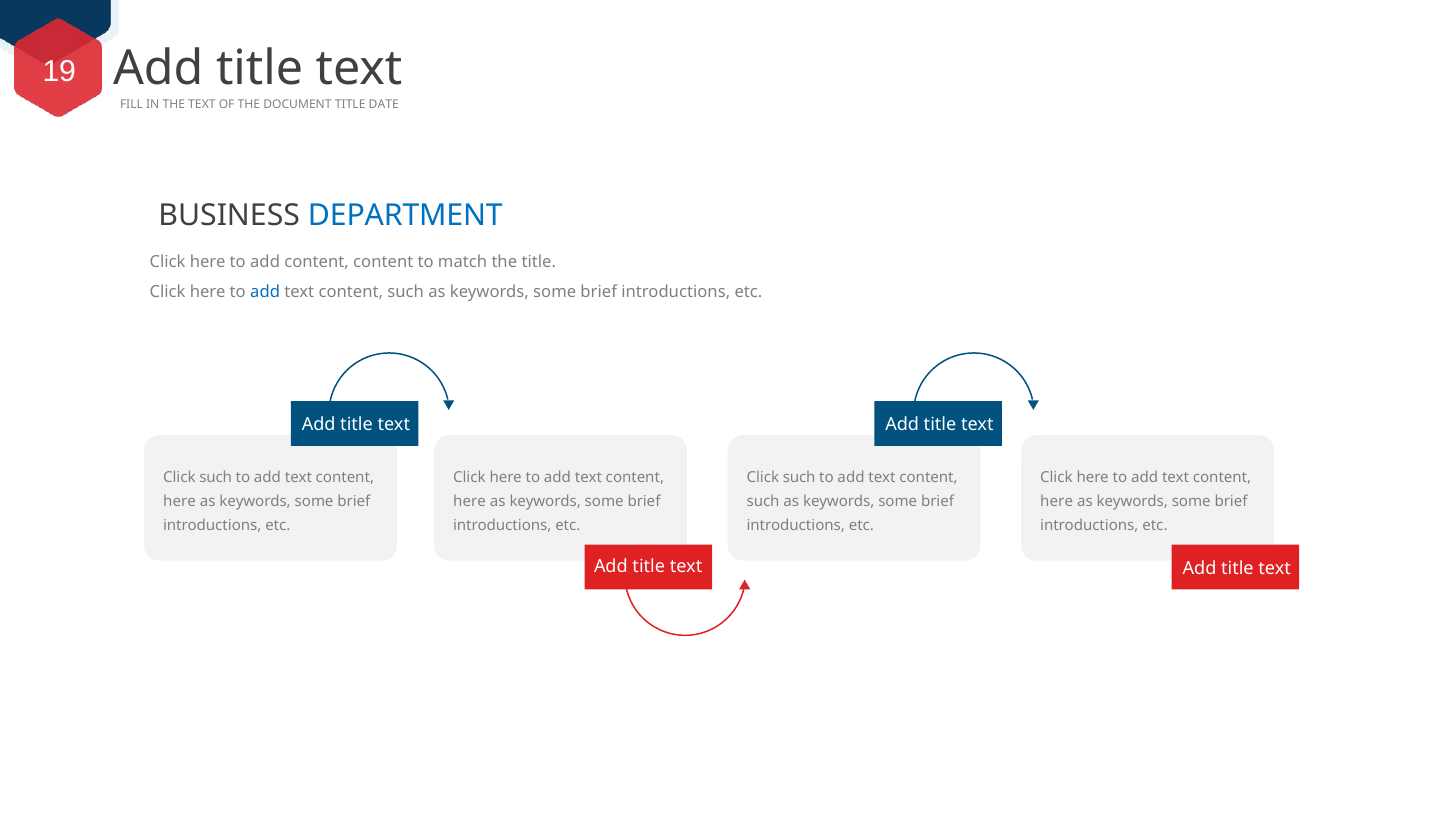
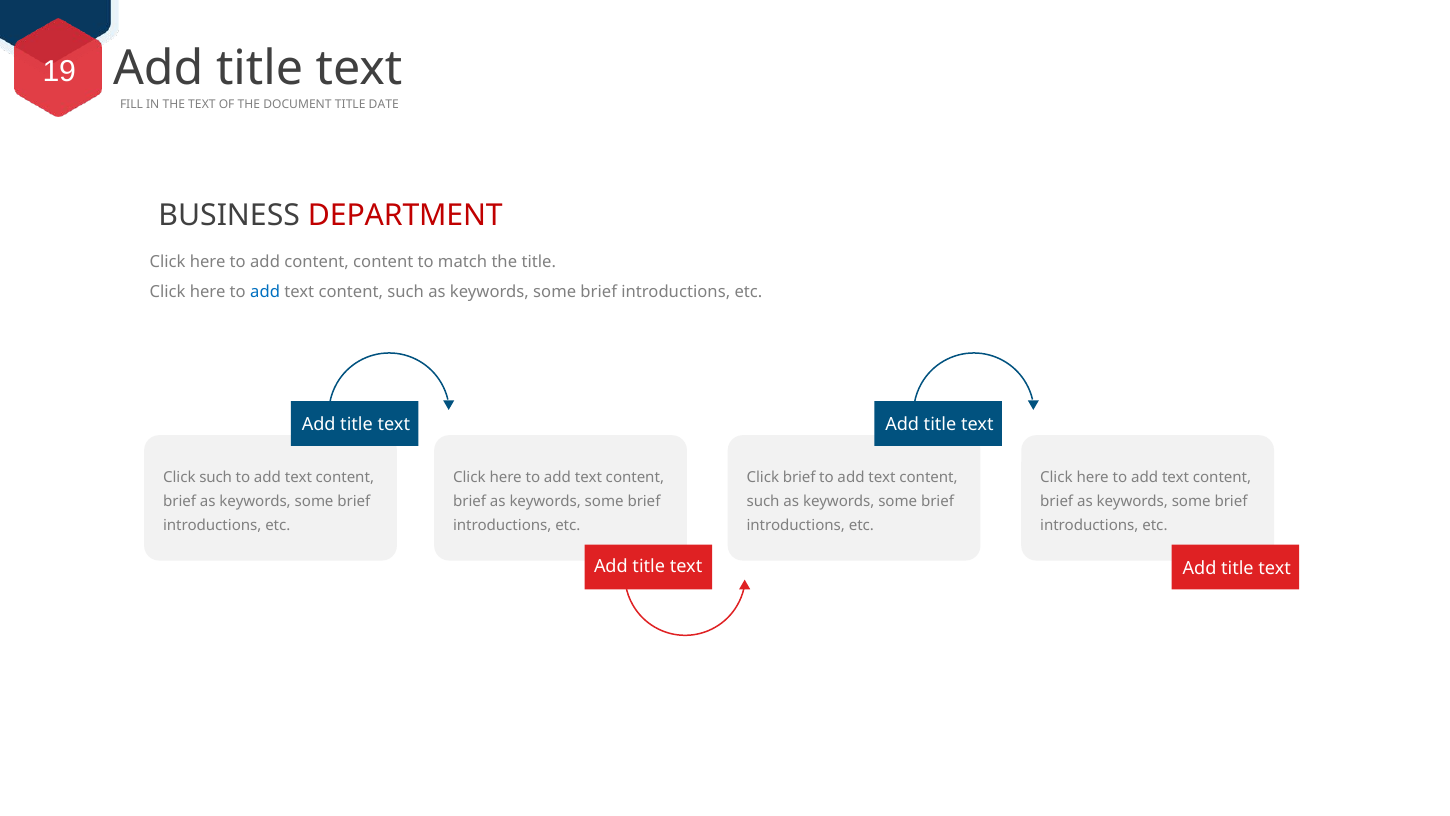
DEPARTMENT colour: blue -> red
such at (799, 478): such -> brief
here at (180, 501): here -> brief
here at (470, 501): here -> brief
here at (1057, 501): here -> brief
